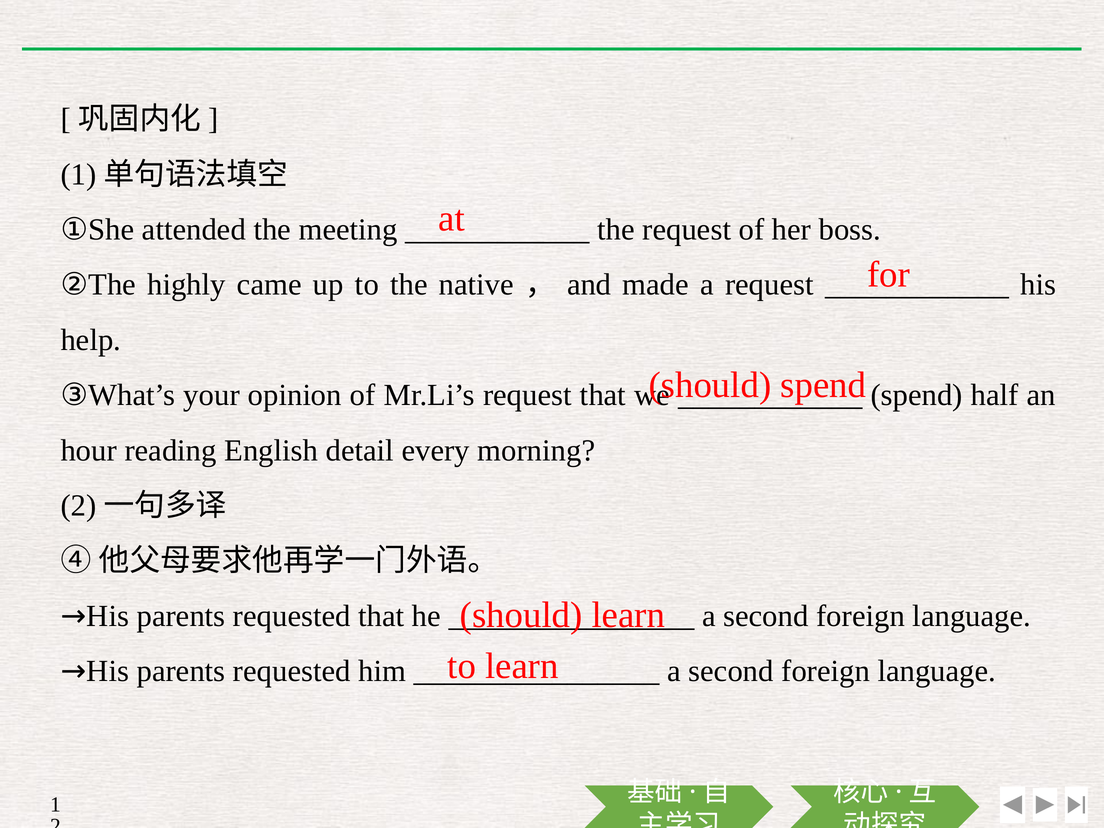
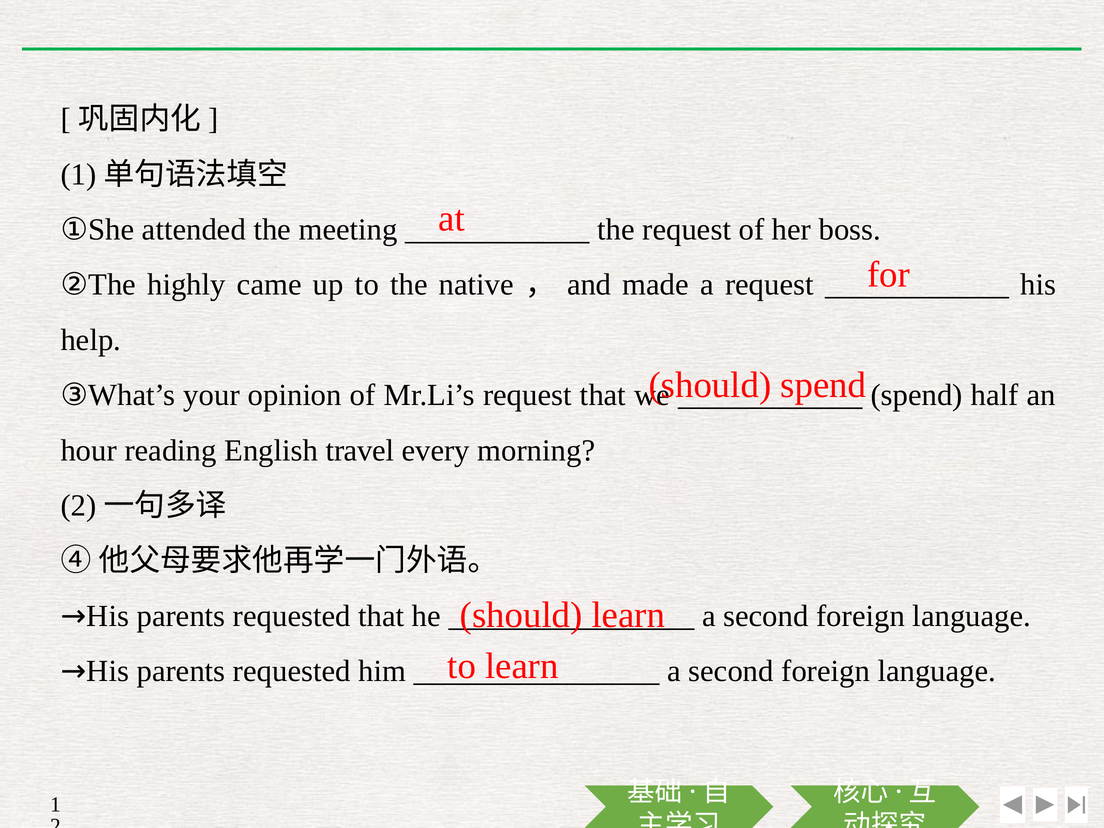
detail: detail -> travel
